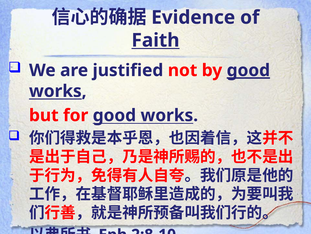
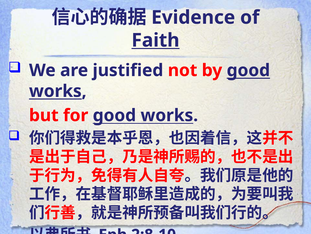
good at (248, 70) underline: present -> none
